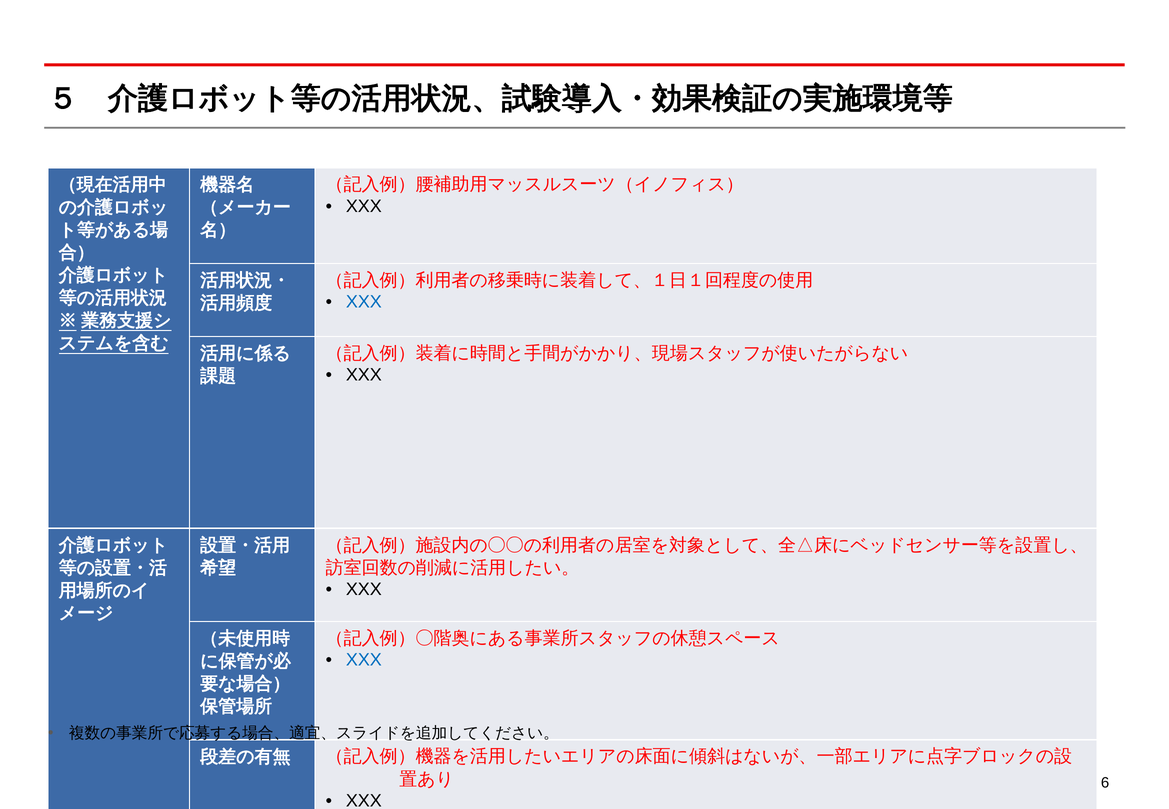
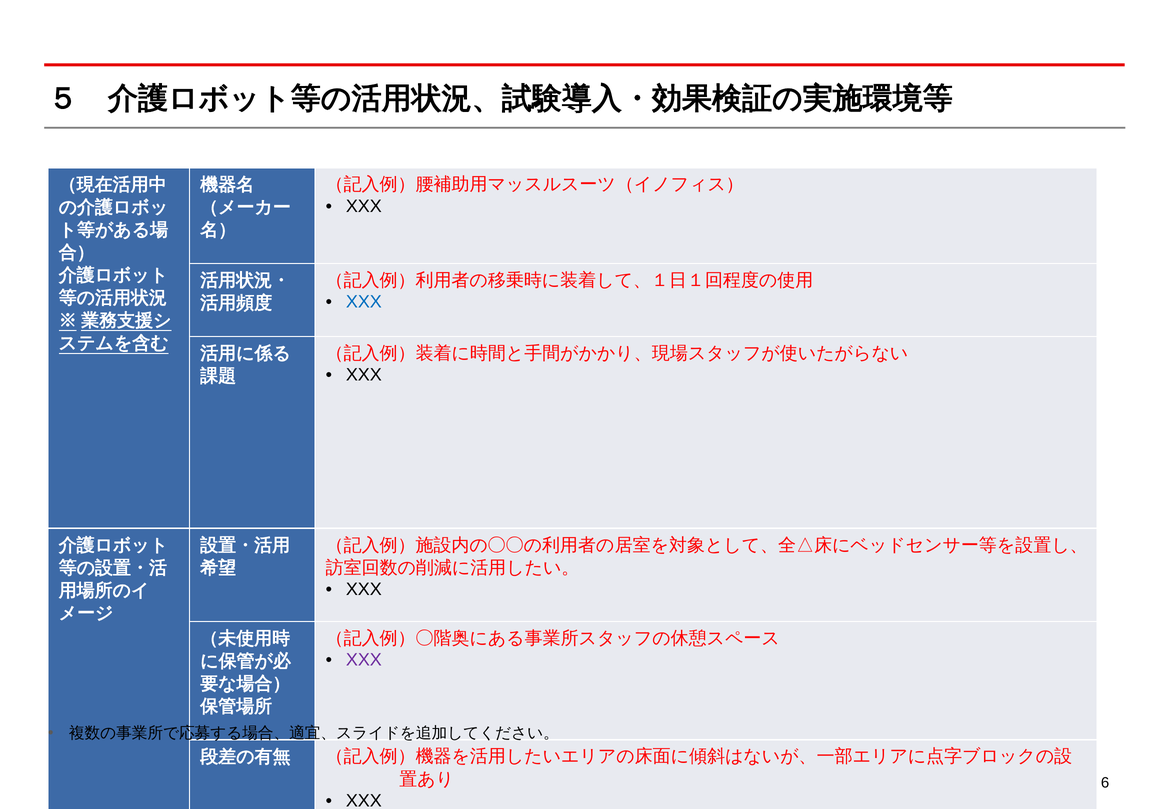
XXX at (364, 660) colour: blue -> purple
